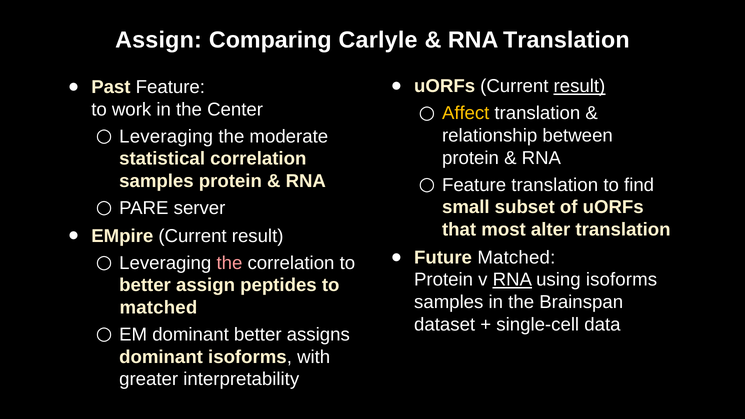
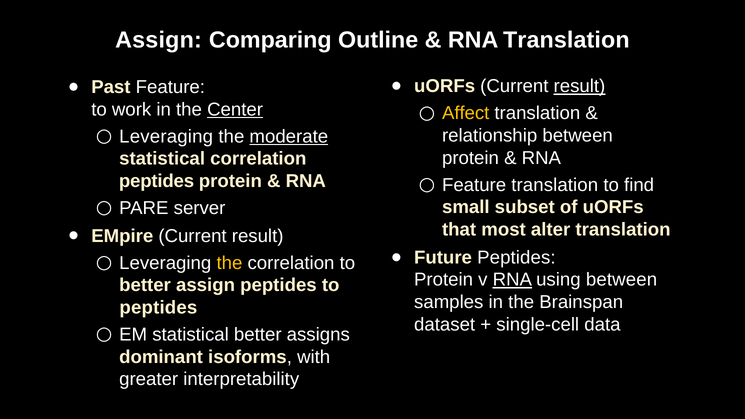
Carlyle: Carlyle -> Outline
Center underline: none -> present
moderate underline: none -> present
samples at (156, 181): samples -> peptides
Future Matched: Matched -> Peptides
the at (229, 263) colour: pink -> yellow
using isoforms: isoforms -> between
matched at (158, 308): matched -> peptides
EM dominant: dominant -> statistical
